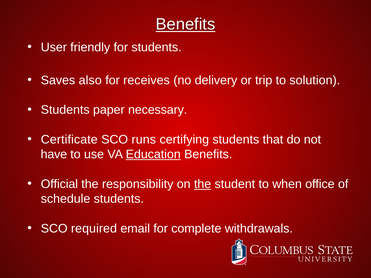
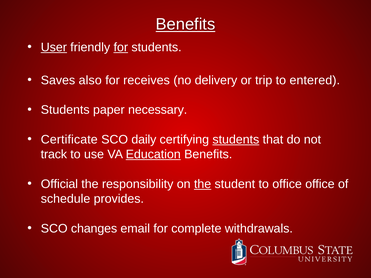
User underline: none -> present
for at (121, 47) underline: none -> present
solution: solution -> entered
runs: runs -> daily
students at (236, 140) underline: none -> present
have: have -> track
to when: when -> office
schedule students: students -> provides
required: required -> changes
